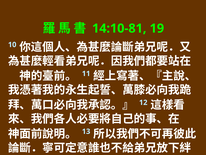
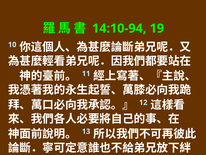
14:10-81: 14:10-81 -> 14:10-94
